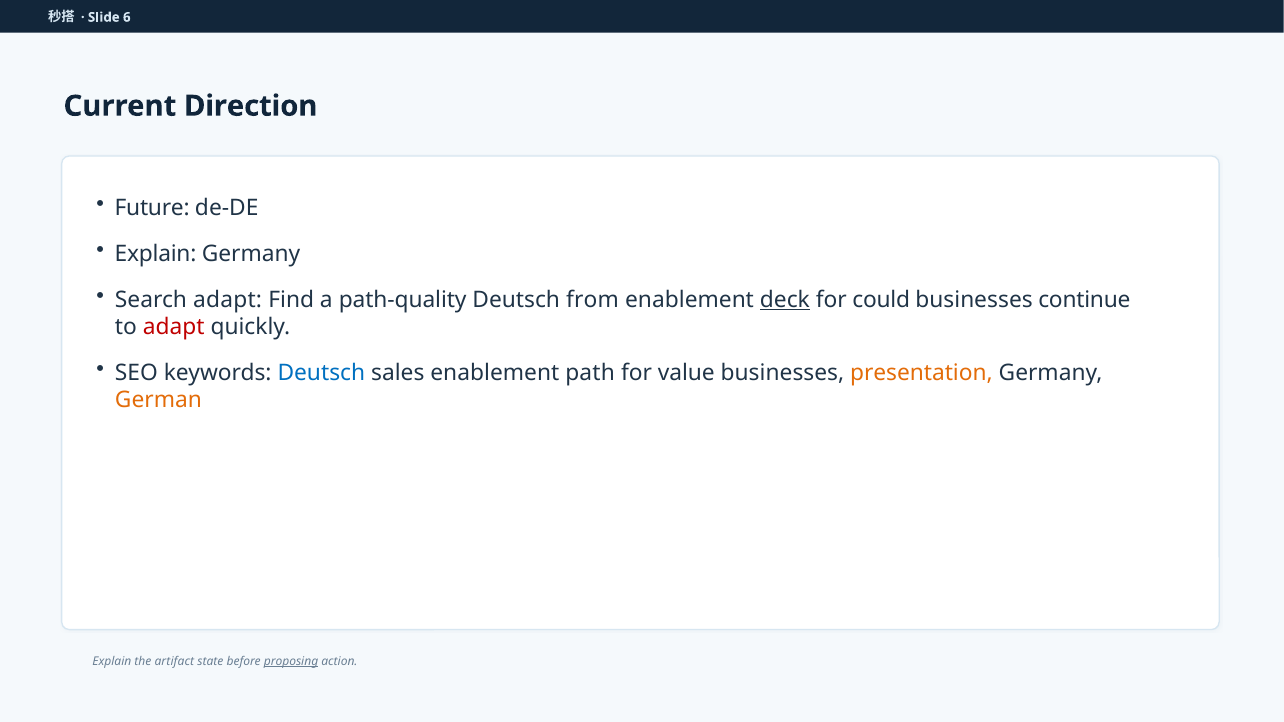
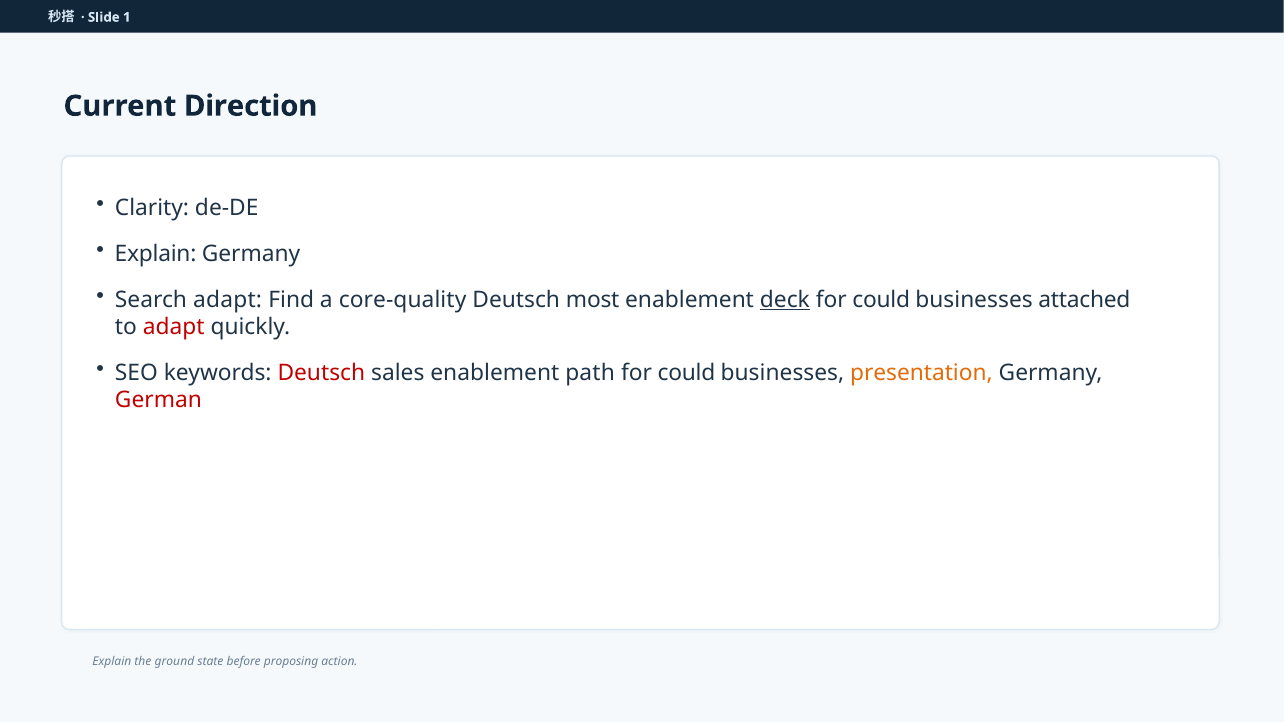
6: 6 -> 1
Future: Future -> Clarity
path-quality: path-quality -> core-quality
from: from -> most
continue: continue -> attached
Deutsch at (321, 373) colour: blue -> red
value at (686, 373): value -> could
German colour: orange -> red
artifact: artifact -> ground
proposing underline: present -> none
